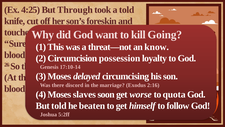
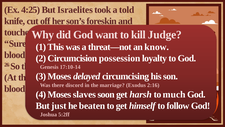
Through: Through -> Israelites
Going: Going -> Judge
worse: worse -> harsh
quota: quota -> much
But told: told -> just
